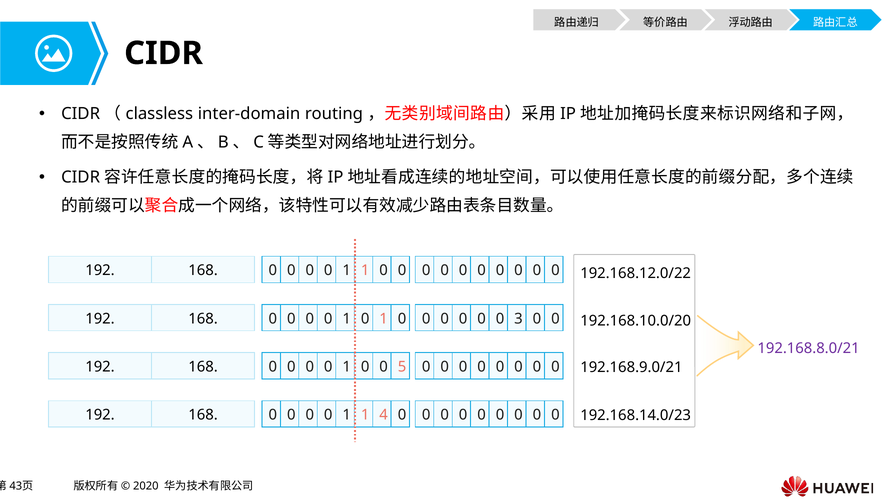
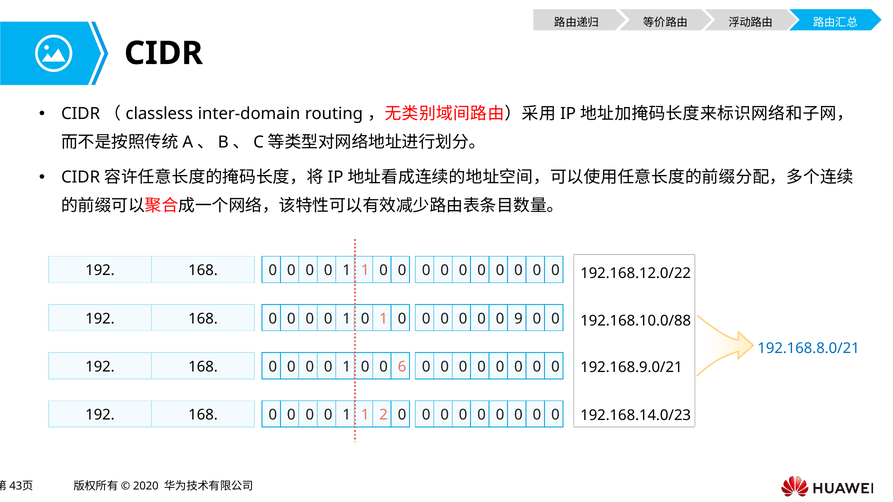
3: 3 -> 9
192.168.10.0/20: 192.168.10.0/20 -> 192.168.10.0/88
192.168.8.0/21 colour: purple -> blue
5: 5 -> 6
4: 4 -> 2
